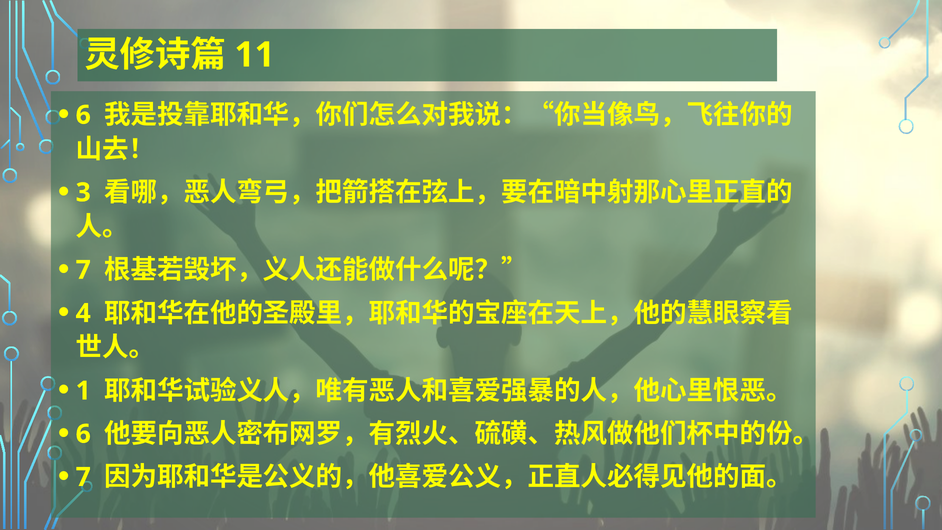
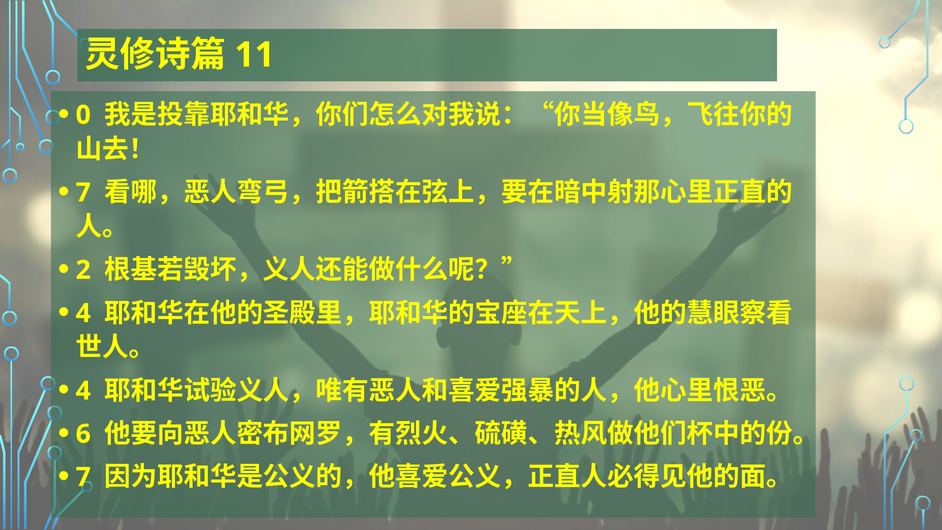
6 at (83, 115): 6 -> 0
3 at (83, 193): 3 -> 7
7 at (83, 270): 7 -> 2
1 at (83, 391): 1 -> 4
